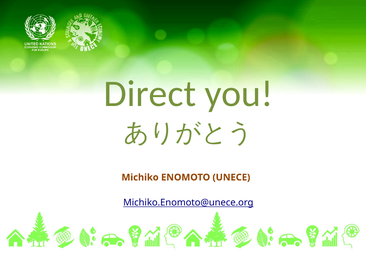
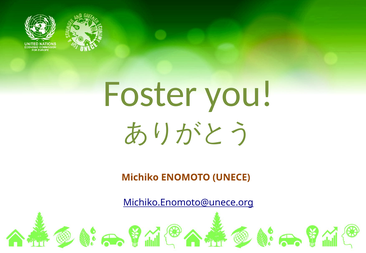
Direct: Direct -> Foster
